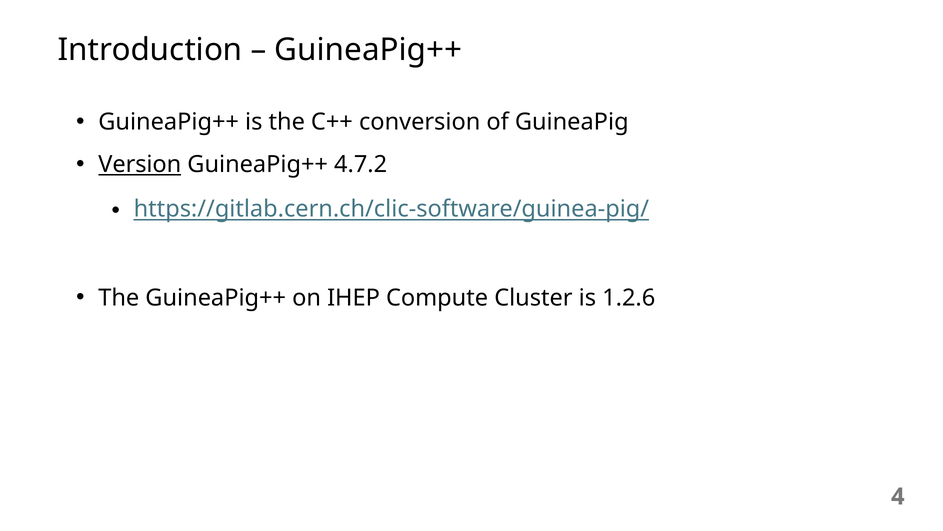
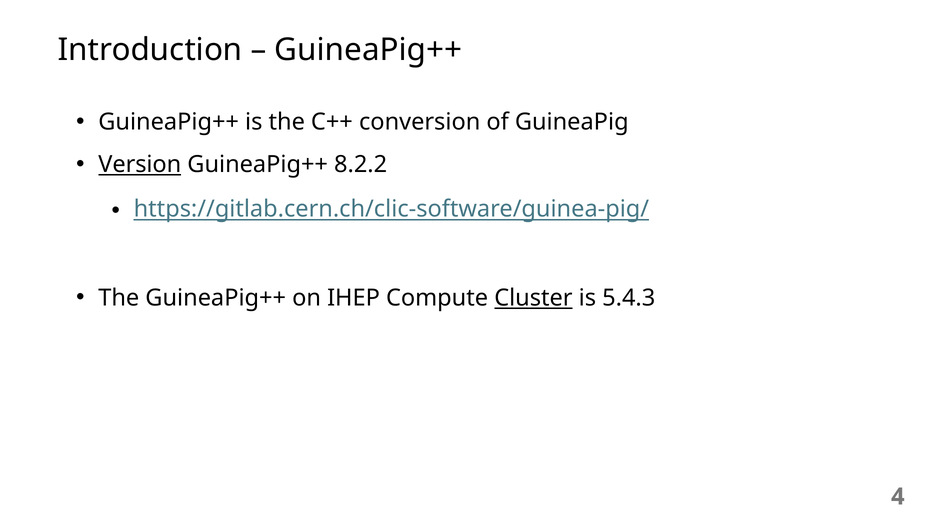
4.7.2: 4.7.2 -> 8.2.2
Cluster underline: none -> present
1.2.6: 1.2.6 -> 5.4.3
